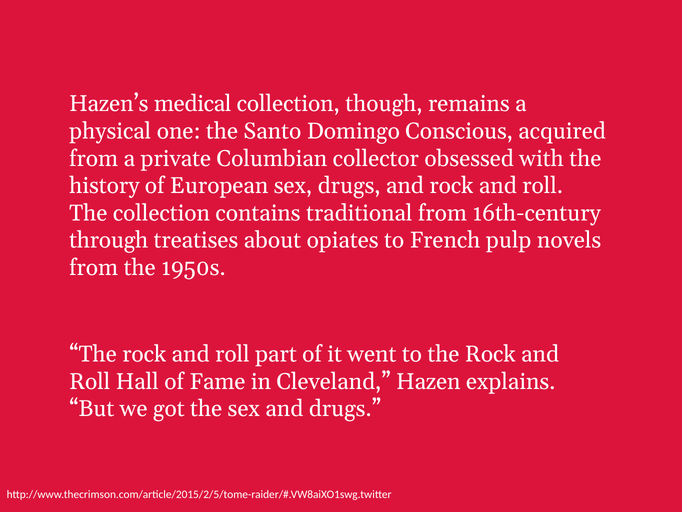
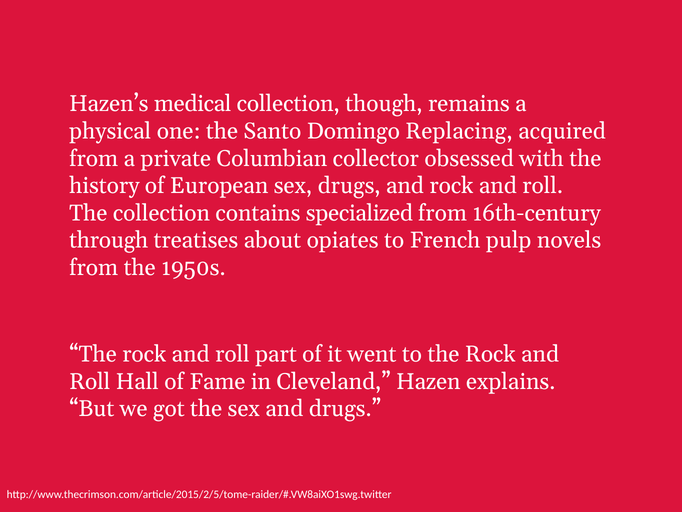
Conscious: Conscious -> Replacing
traditional: traditional -> specialized
